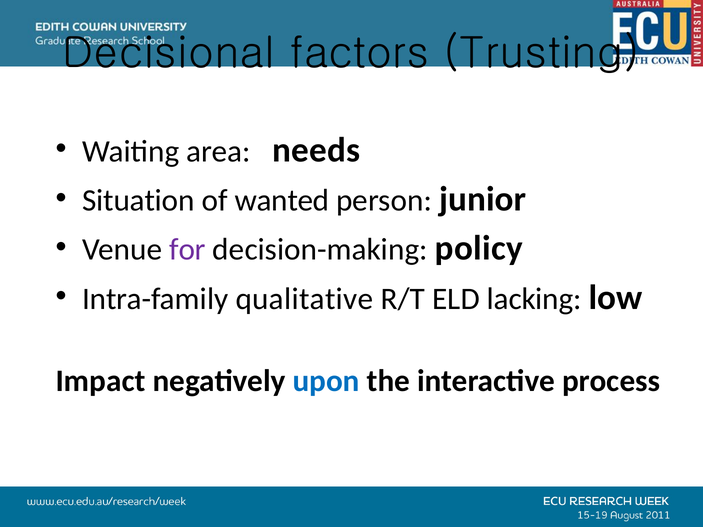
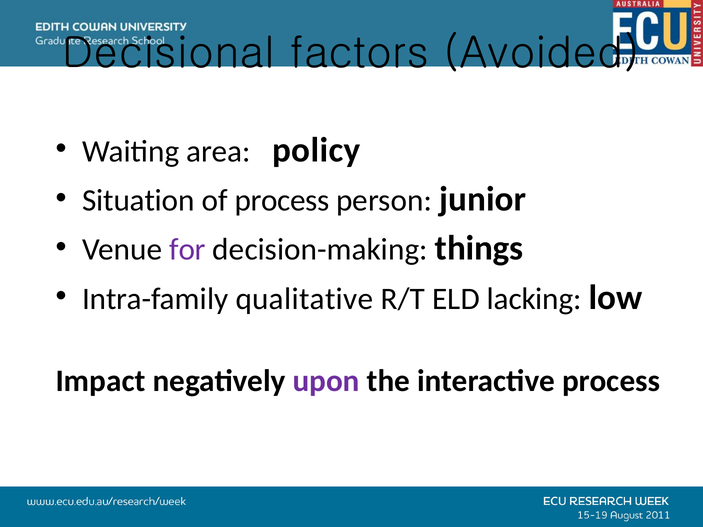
Trusting: Trusting -> Avoided
needs: needs -> policy
of wanted: wanted -> process
policy: policy -> things
upon colour: blue -> purple
